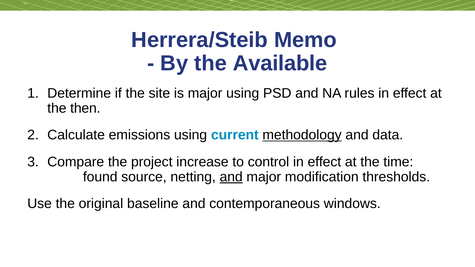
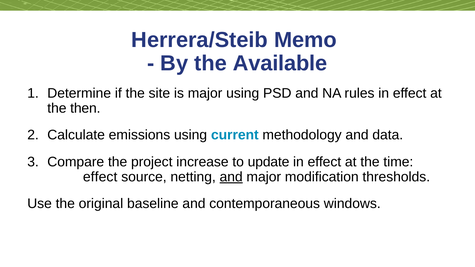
methodology underline: present -> none
control: control -> update
found at (100, 177): found -> effect
